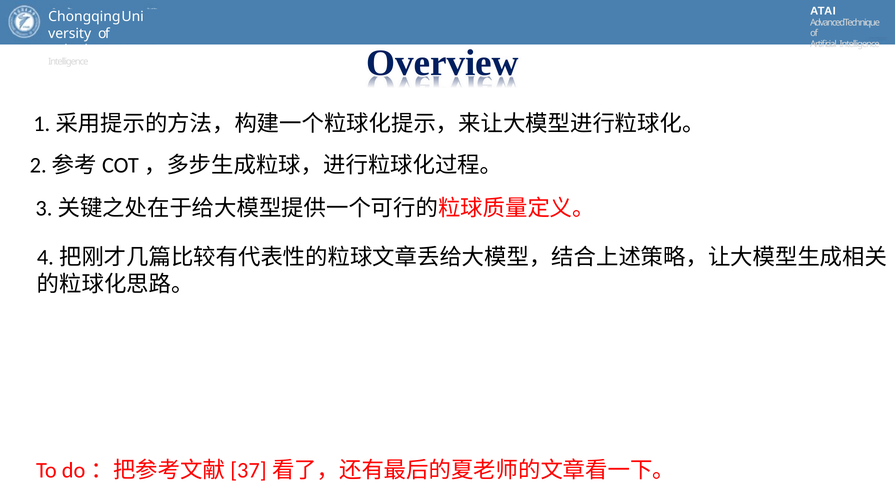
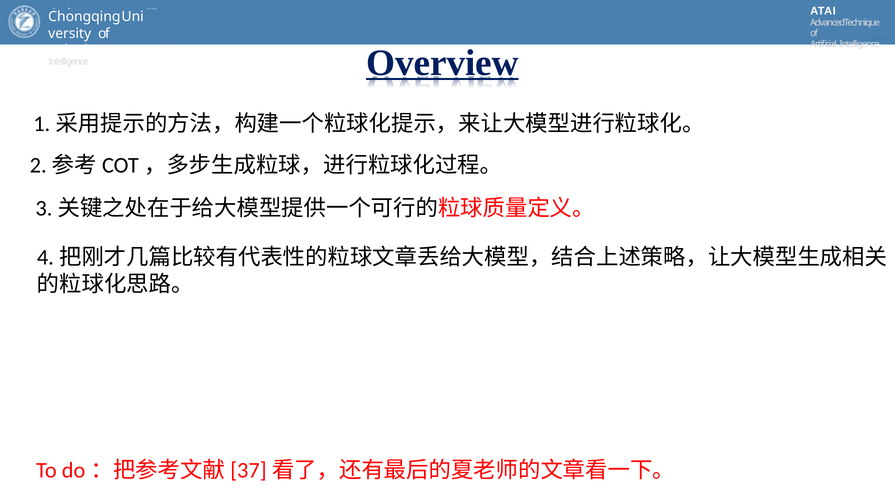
Overview underline: none -> present
